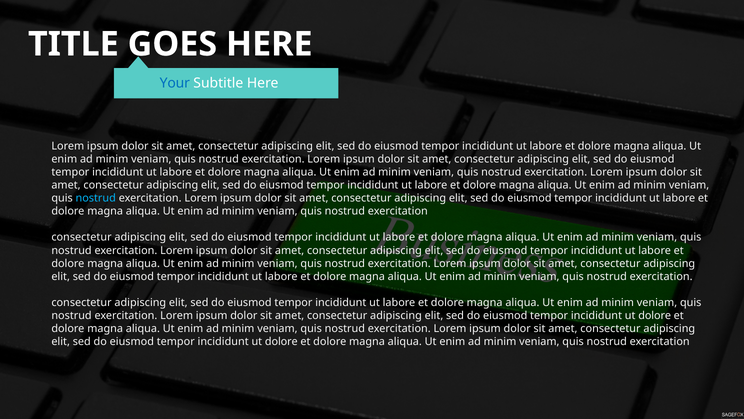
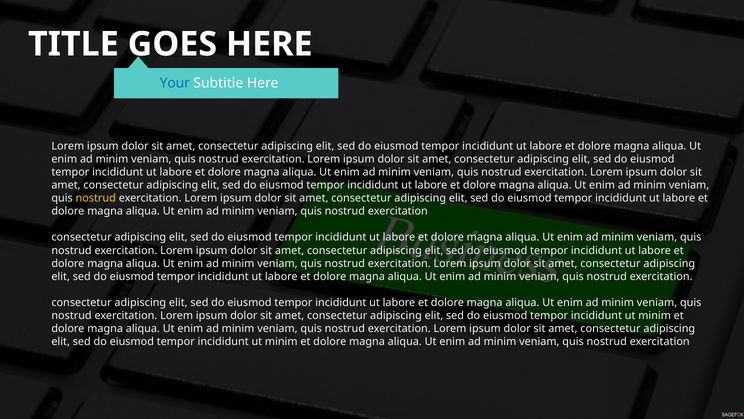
nostrud at (96, 198) colour: light blue -> yellow
dolore at (655, 315): dolore -> minim
dolore at (281, 341): dolore -> minim
